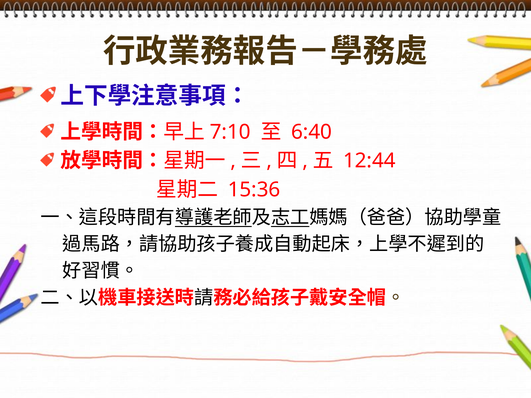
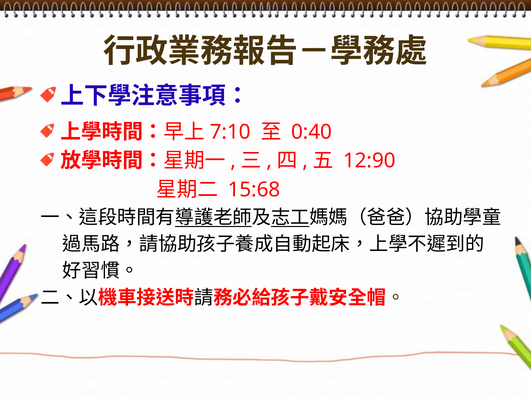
6:40: 6:40 -> 0:40
12:44: 12:44 -> 12:90
15:36: 15:36 -> 15:68
